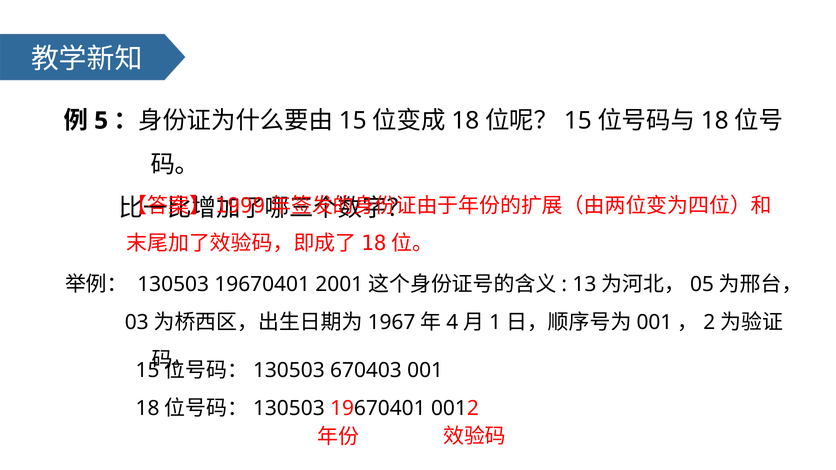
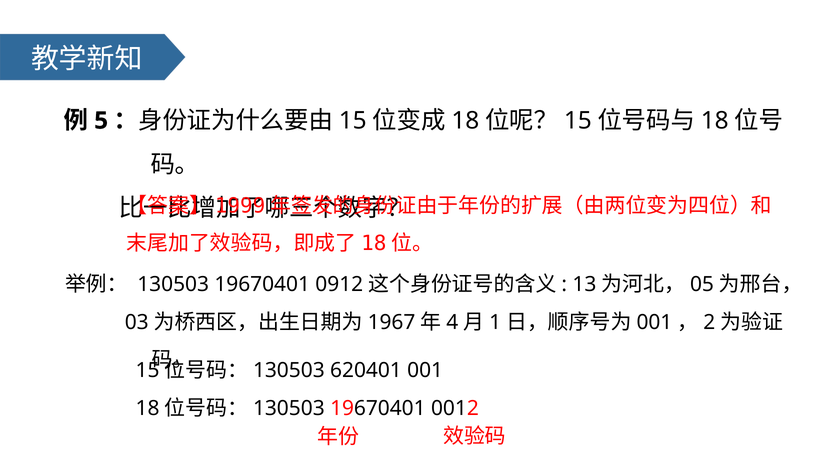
2001: 2001 -> 0912
670403: 670403 -> 620401
